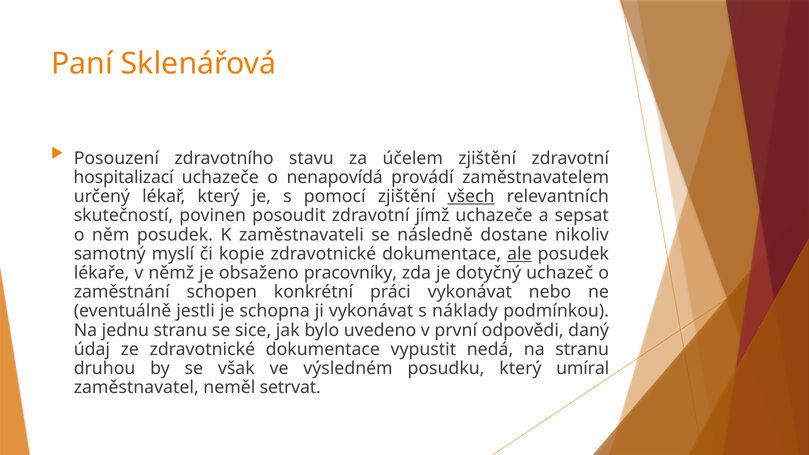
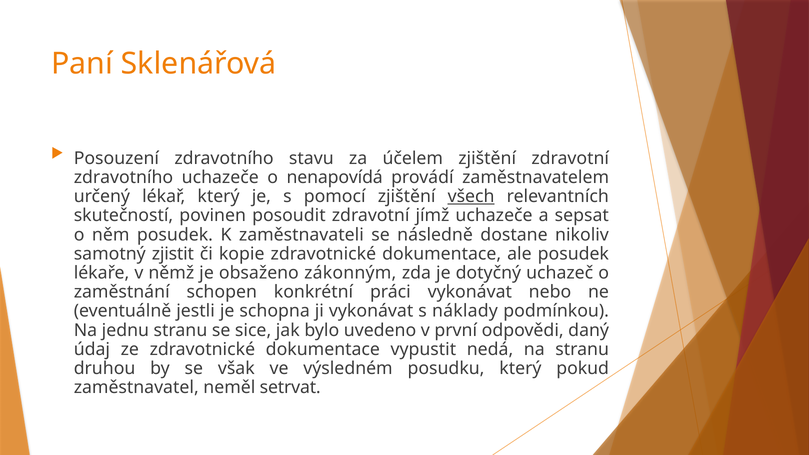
hospitalizací at (124, 177): hospitalizací -> zdravotního
myslí: myslí -> zjistit
ale underline: present -> none
pracovníky: pracovníky -> zákonným
umíral: umíral -> pokud
